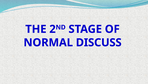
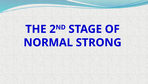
DISCUSS: DISCUSS -> STRONG
